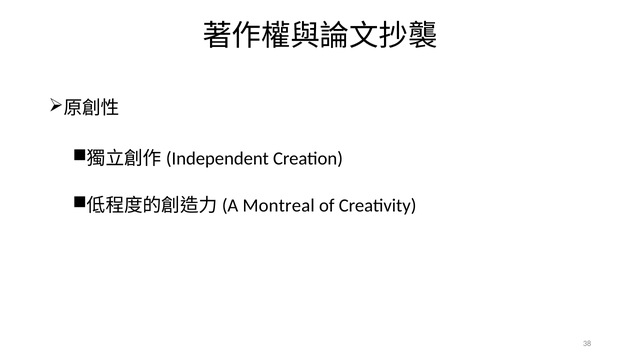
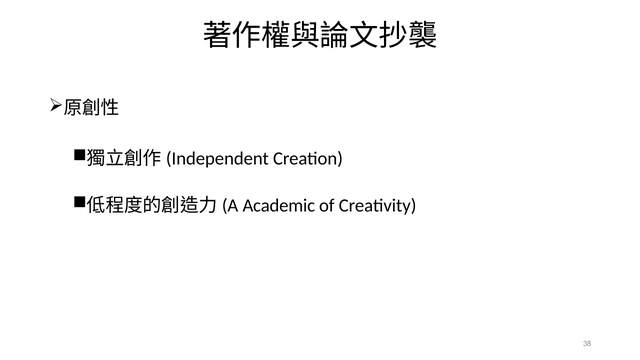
Montreal: Montreal -> Academic
